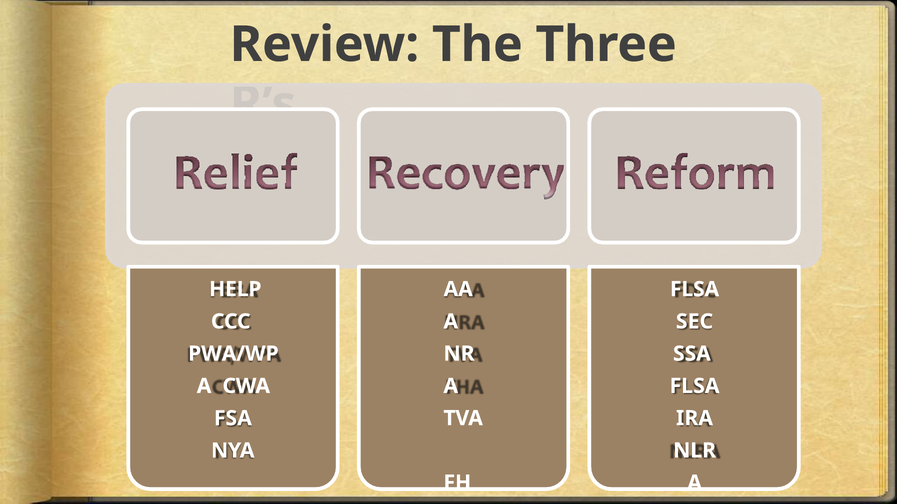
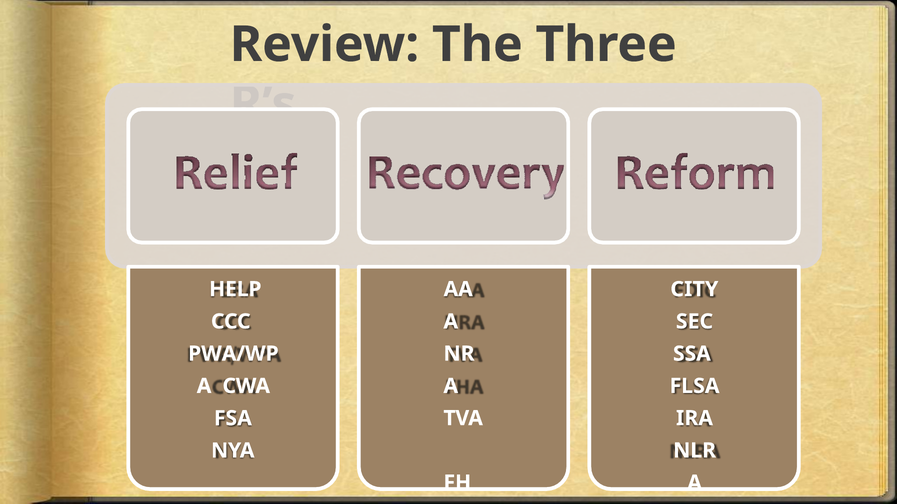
FLSA at (695, 290): FLSA -> CITY
